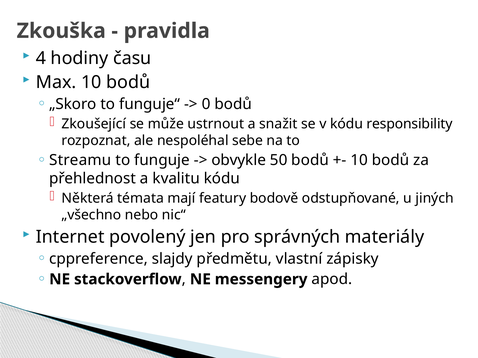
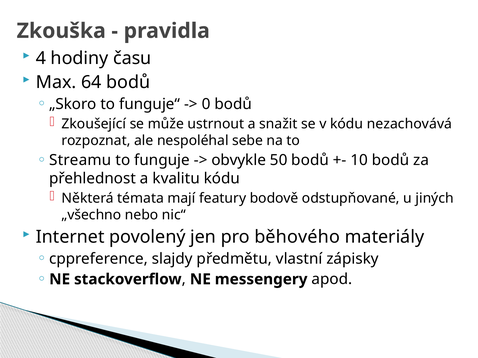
Max 10: 10 -> 64
responsibility: responsibility -> nezachovává
správných: správných -> běhového
